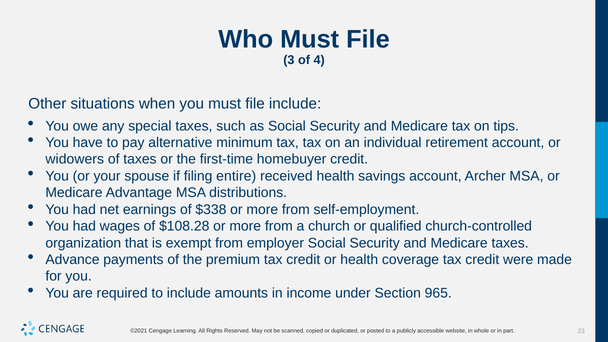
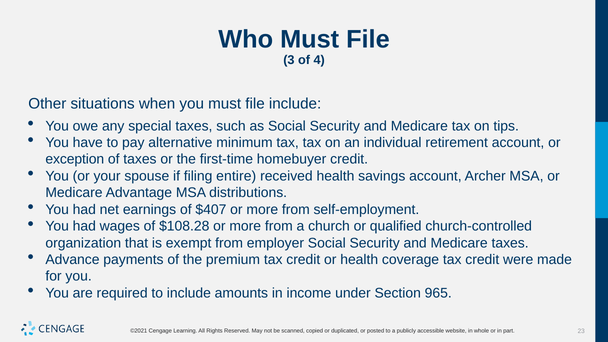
widowers: widowers -> exception
$338: $338 -> $407
